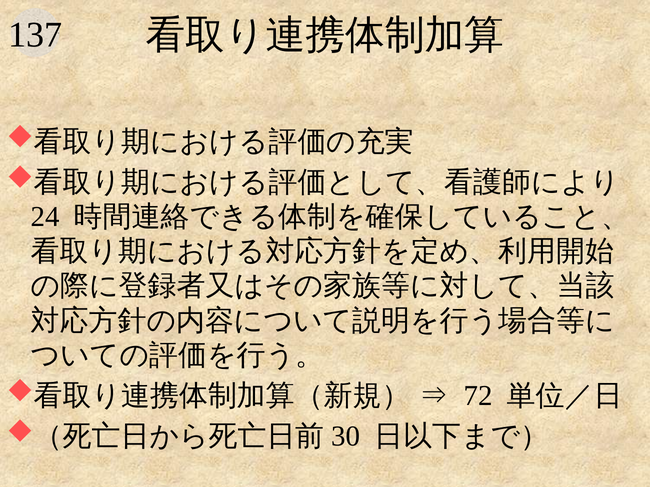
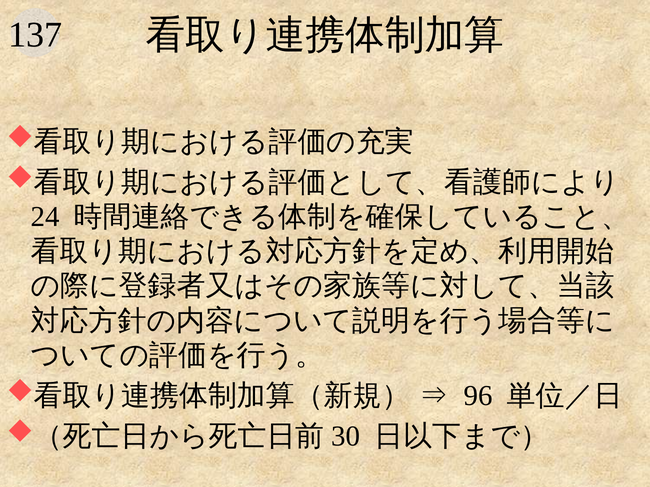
72: 72 -> 96
